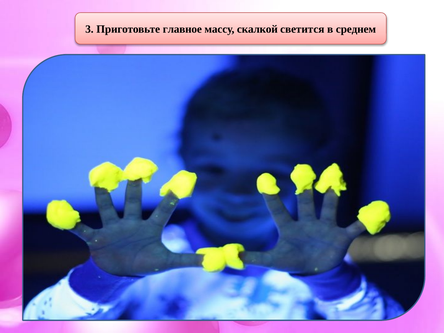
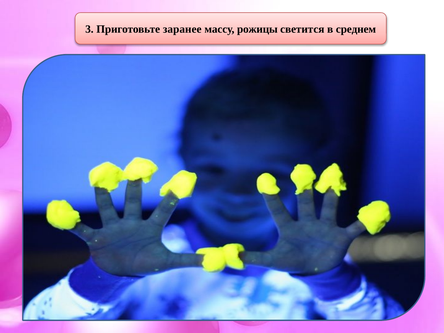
главное: главное -> заранее
скалкой: скалкой -> рожицы
